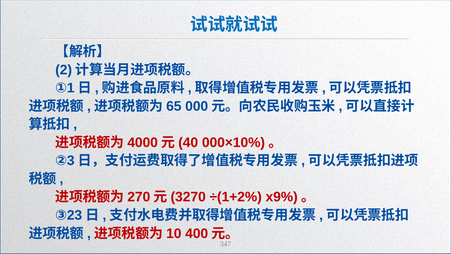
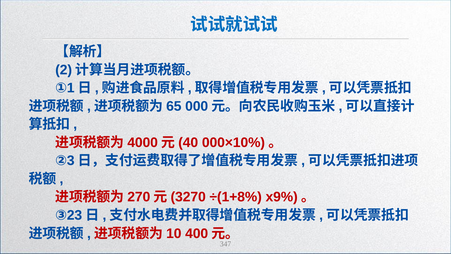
÷(1+2%: ÷(1+2% -> ÷(1+8%
